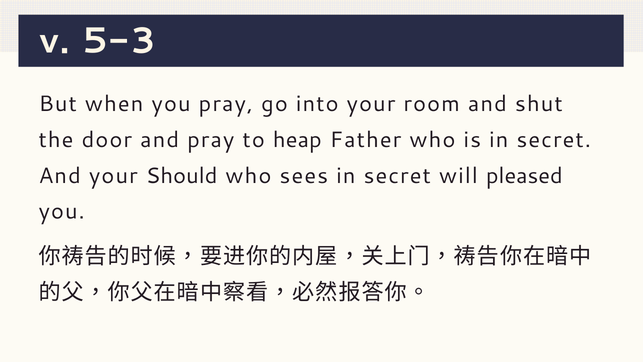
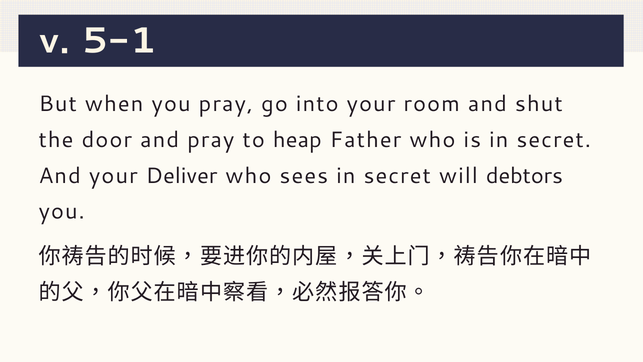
5-3: 5-3 -> 5-1
Should: Should -> Deliver
pleased: pleased -> debtors
